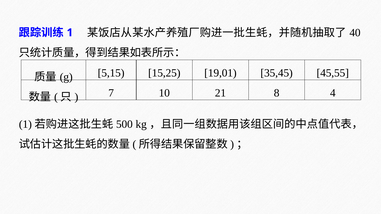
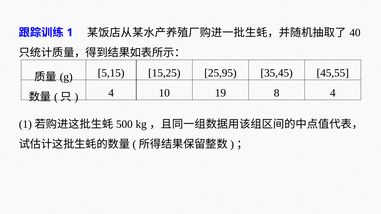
19,01: 19,01 -> 25,95
7 at (111, 93): 7 -> 4
21: 21 -> 19
